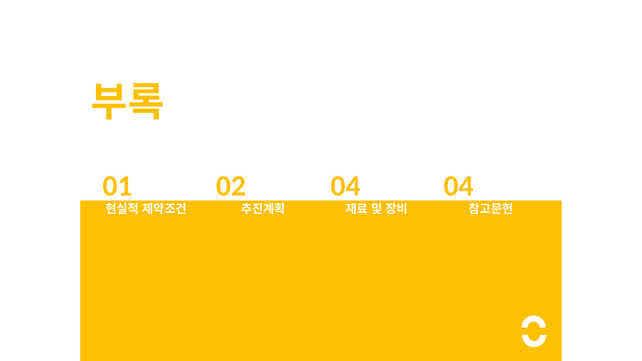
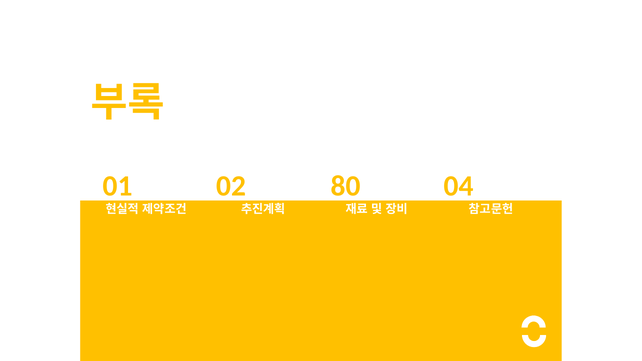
02 04: 04 -> 80
